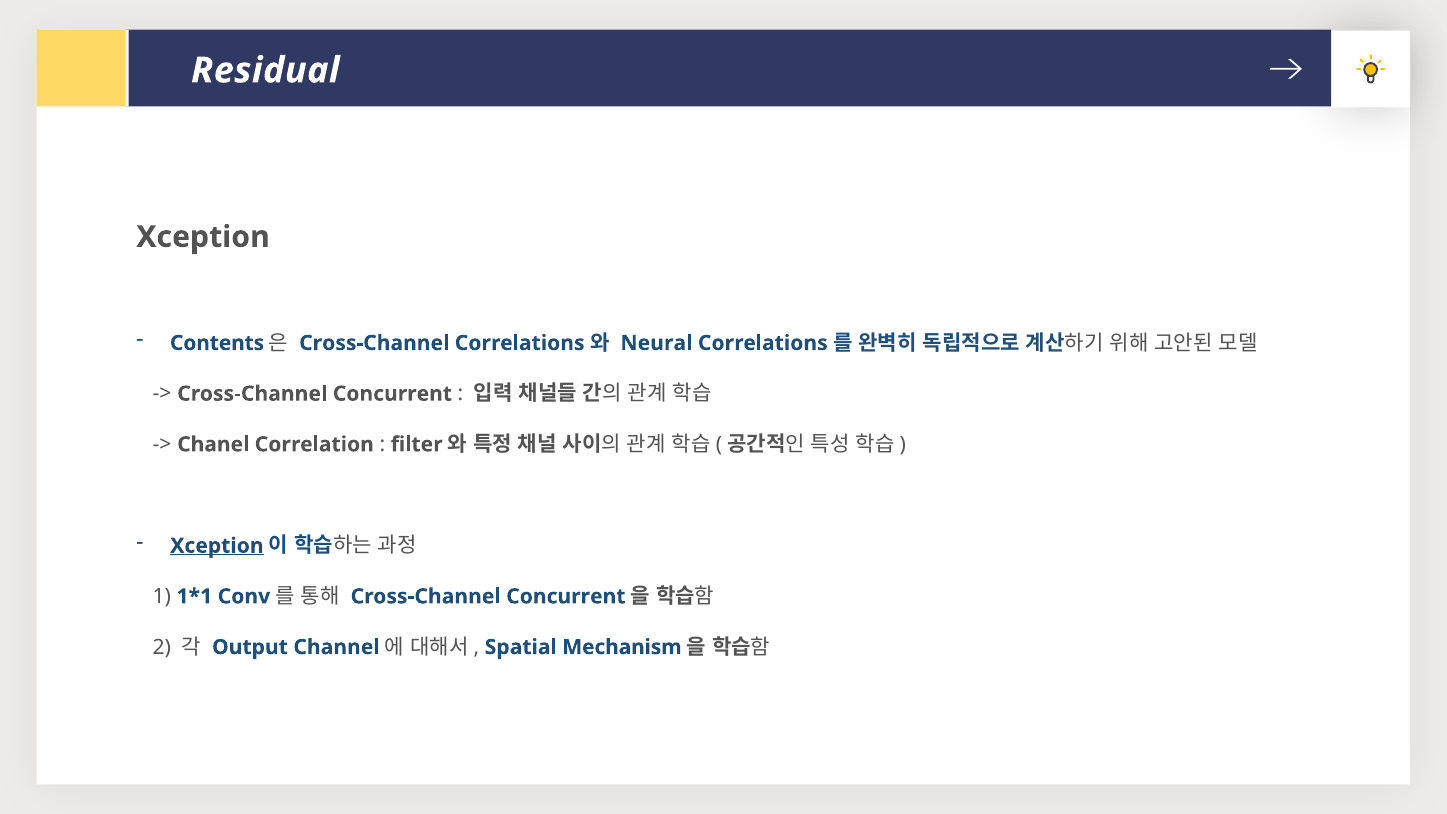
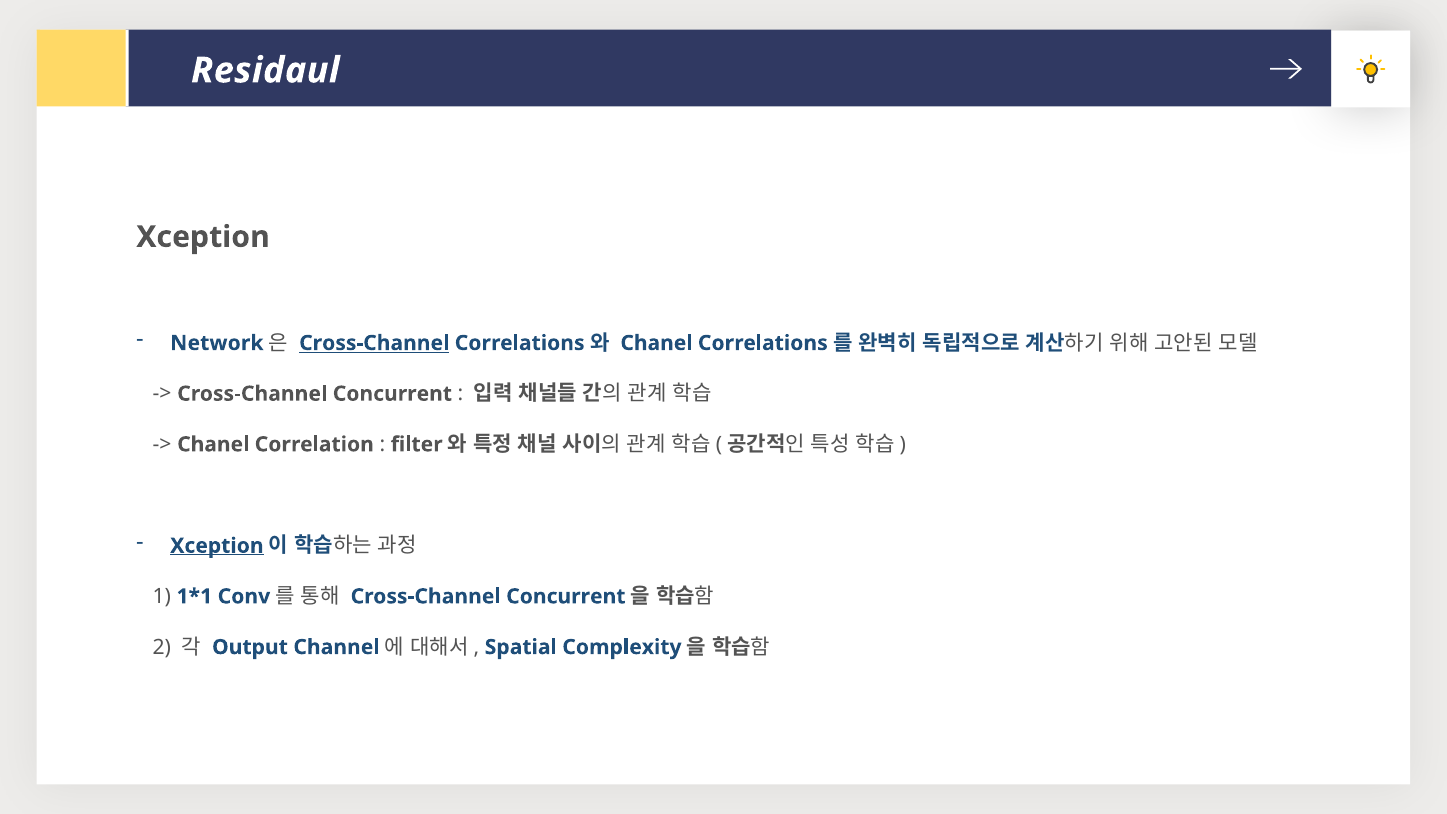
Residual: Residual -> Residaul
Contents: Contents -> Network
Cross-Channel at (374, 343) underline: none -> present
Neural at (656, 343): Neural -> Chanel
Mechanism: Mechanism -> Complexity
